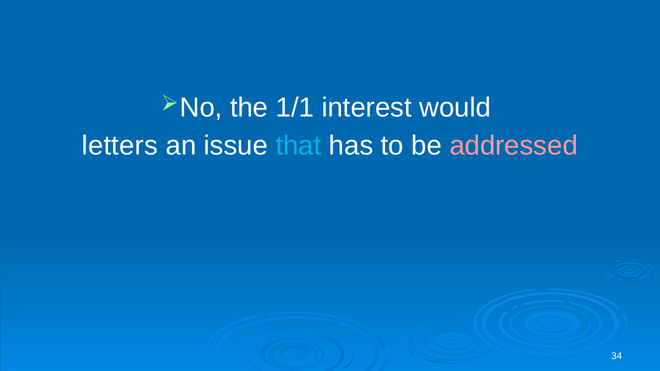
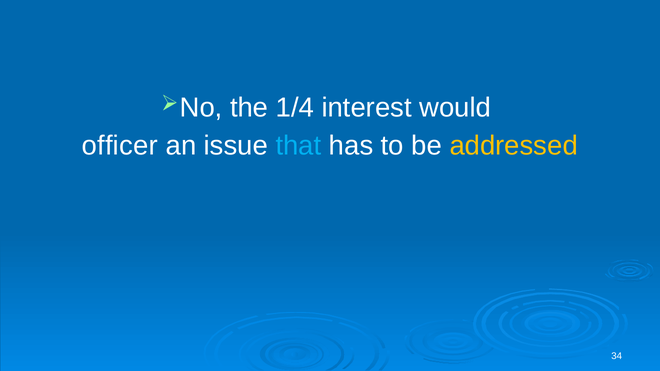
1/1: 1/1 -> 1/4
letters: letters -> officer
addressed colour: pink -> yellow
